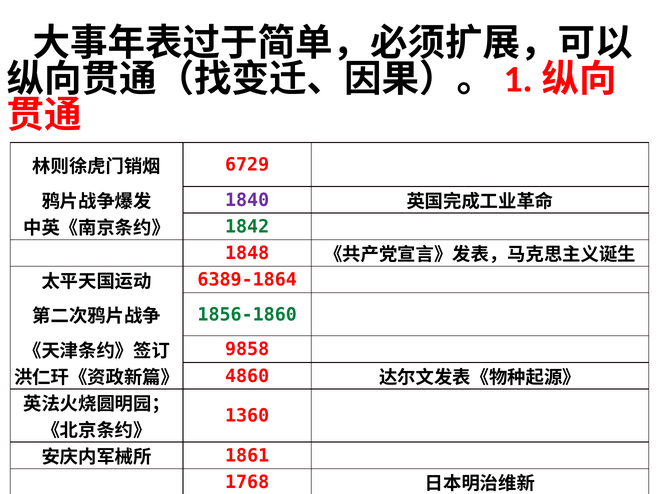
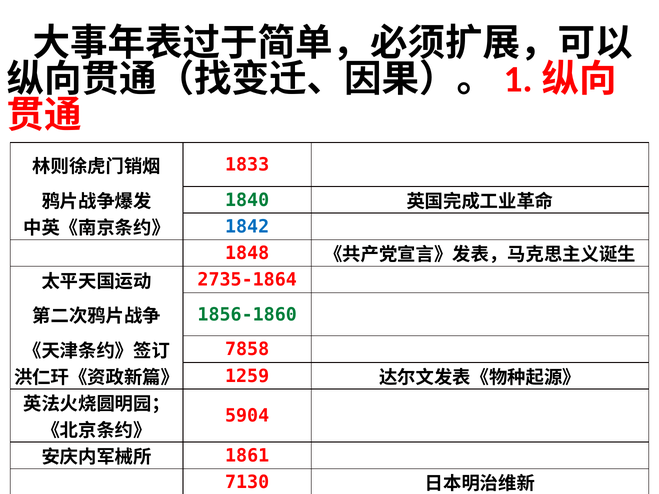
6729: 6729 -> 1833
1840 colour: purple -> green
1842 colour: green -> blue
6389-1864: 6389-1864 -> 2735-1864
9858: 9858 -> 7858
4860: 4860 -> 1259
1360: 1360 -> 5904
1768: 1768 -> 7130
